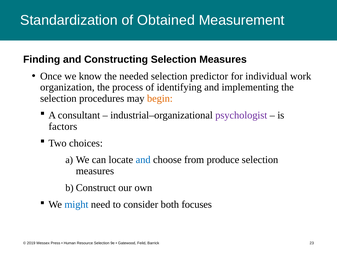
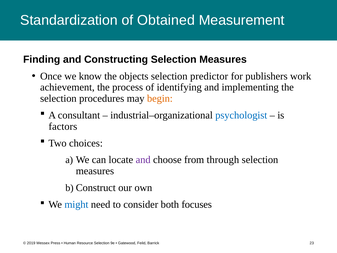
needed: needed -> objects
individual: individual -> publishers
organization: organization -> achievement
psychologist colour: purple -> blue
and at (143, 160) colour: blue -> purple
produce: produce -> through
